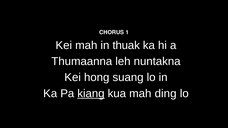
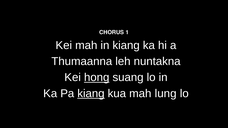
in thuak: thuak -> kiang
hong underline: none -> present
ding: ding -> lung
